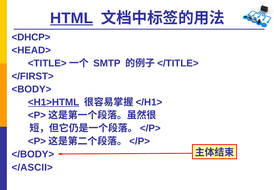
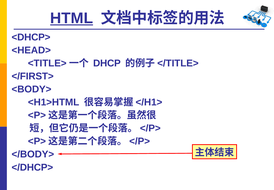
SMTP: SMTP -> DHCP
<H1>HTML underline: present -> none
</ASCII>: </ASCII> -> </DHCP>
